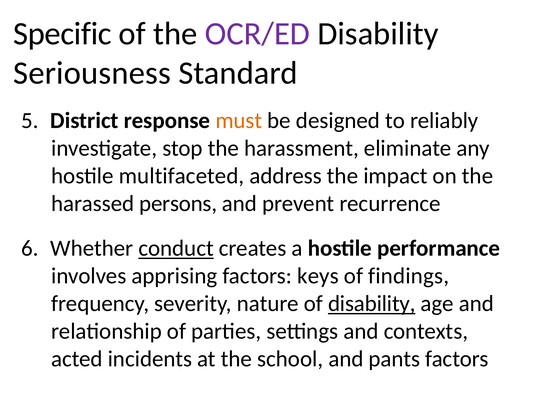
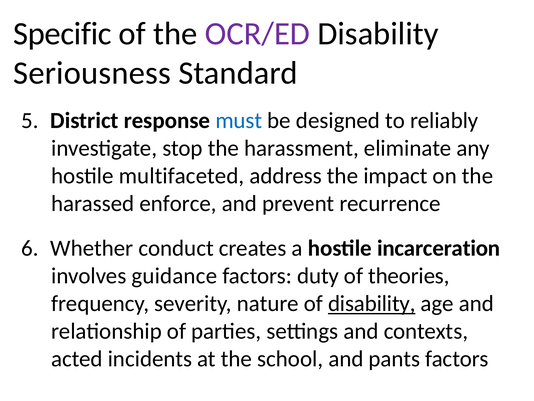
must colour: orange -> blue
persons: persons -> enforce
conduct underline: present -> none
performance: performance -> incarceration
apprising: apprising -> guidance
keys: keys -> duty
findings: findings -> theories
